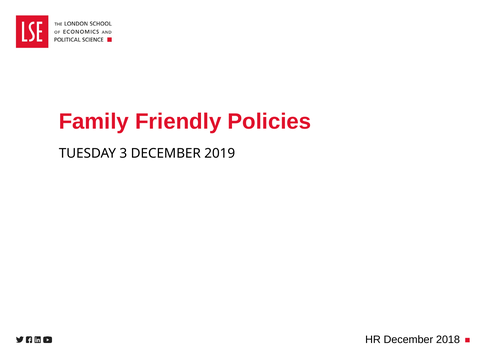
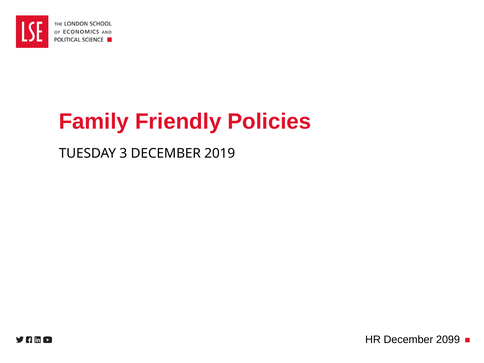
2018: 2018 -> 2099
